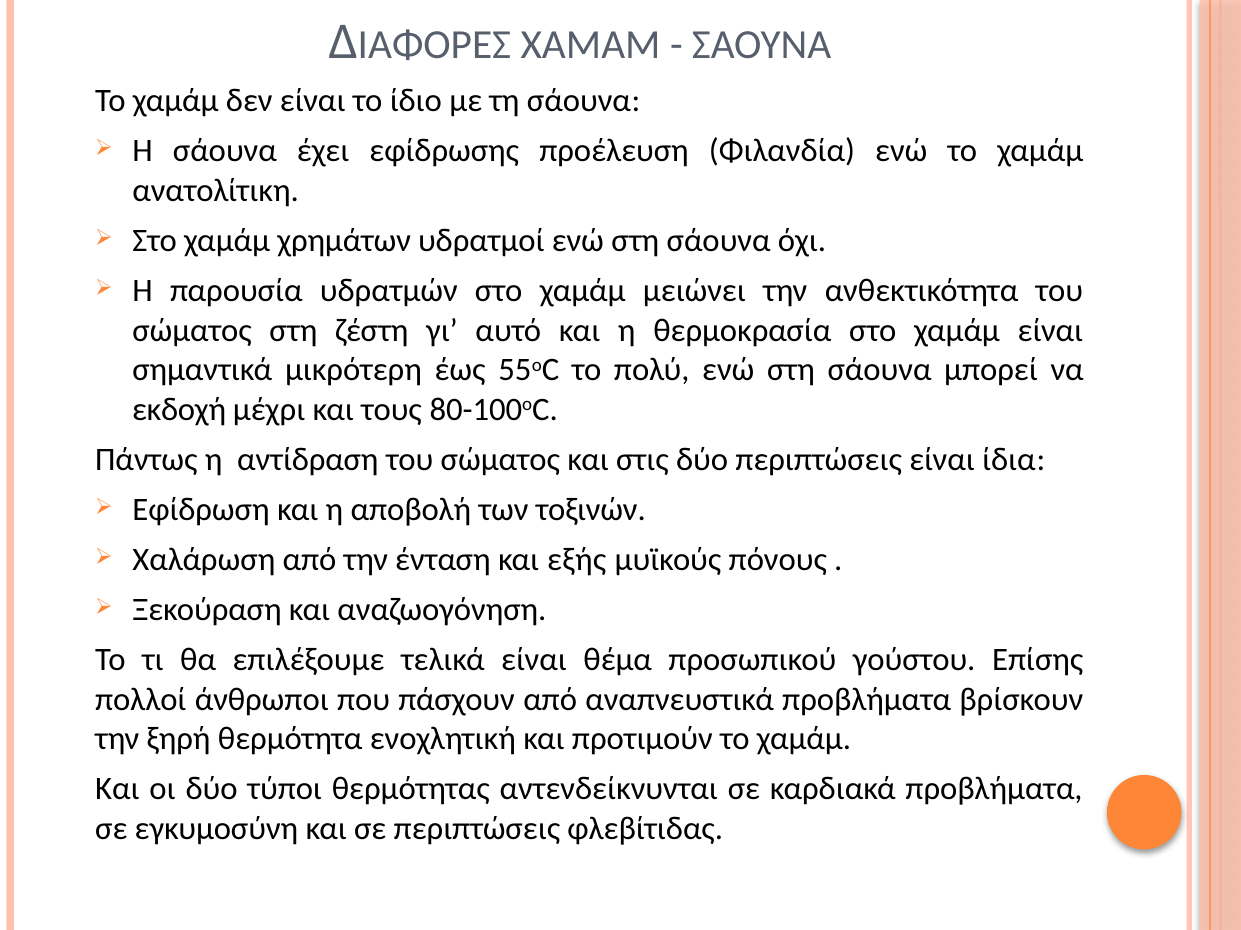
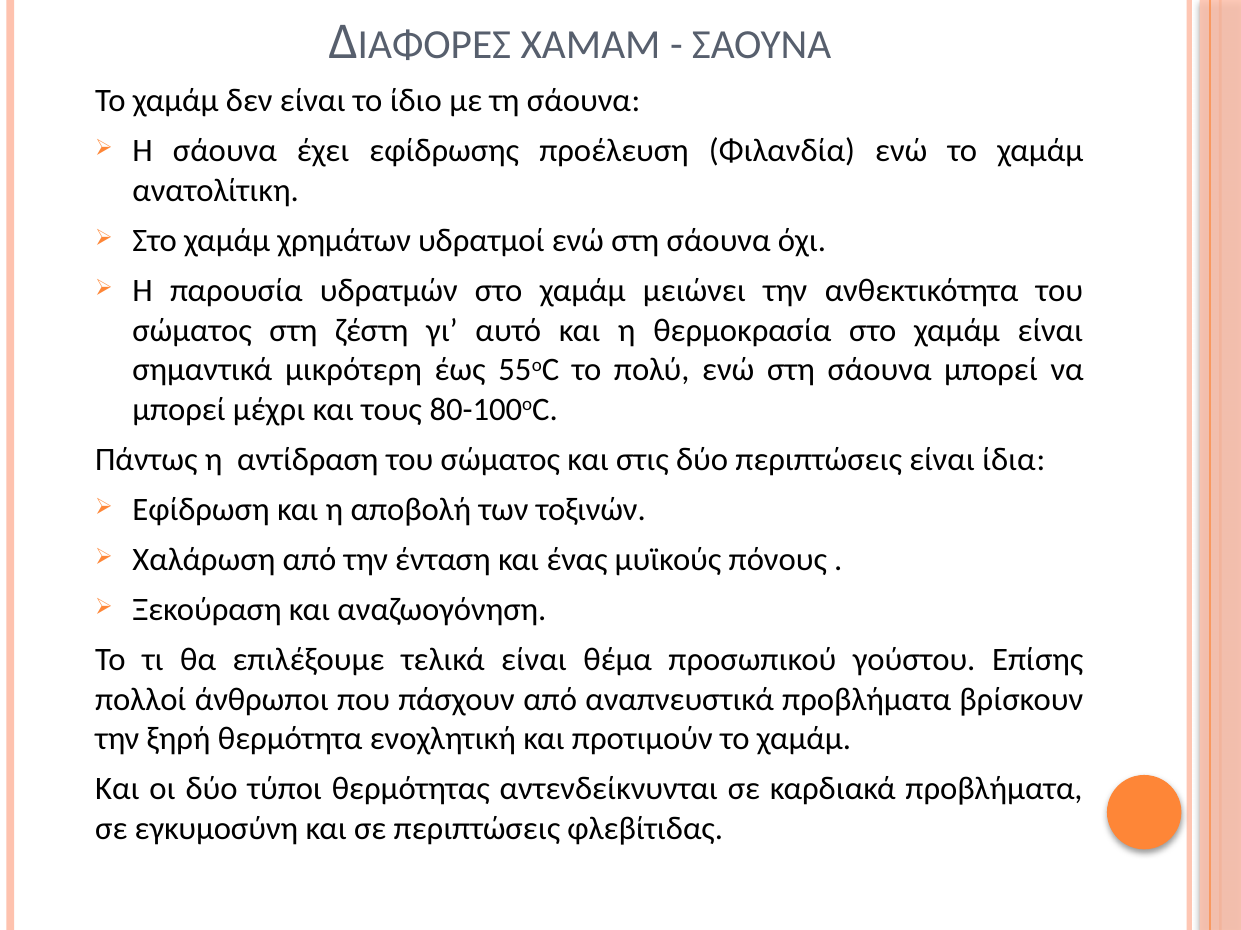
εκδοχή at (179, 410): εκδοχή -> μπορεί
εξής: εξής -> ένας
